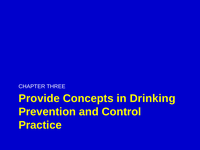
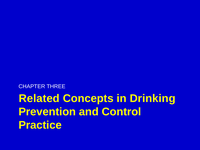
Provide: Provide -> Related
